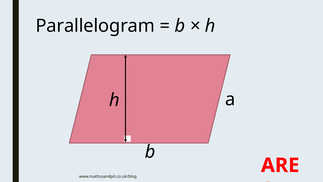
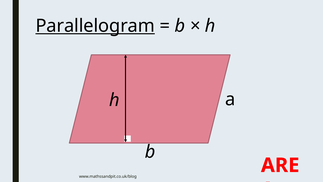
Parallelogram underline: none -> present
